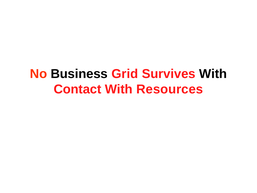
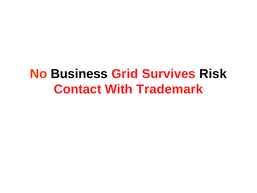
Survives With: With -> Risk
Resources: Resources -> Trademark
